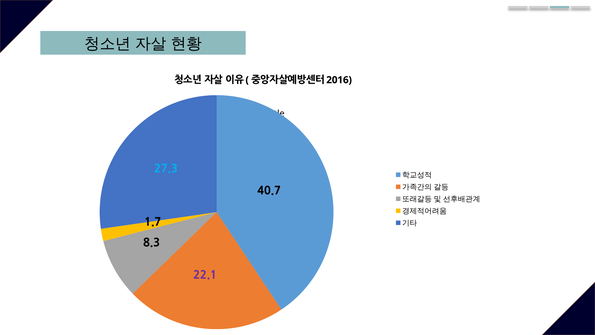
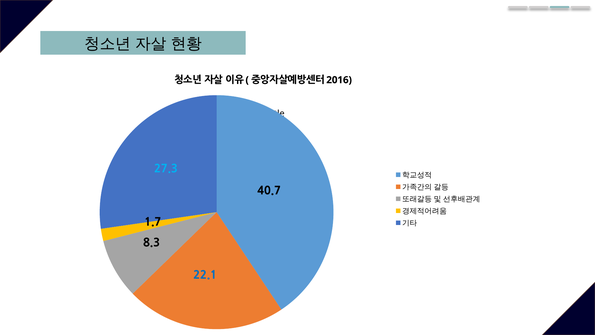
22.1 colour: purple -> blue
